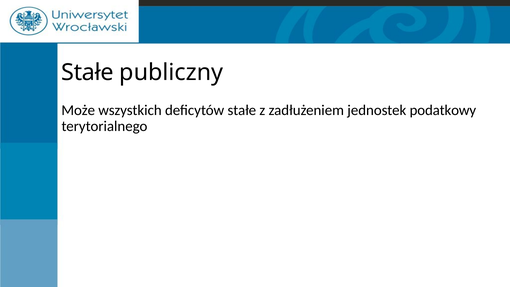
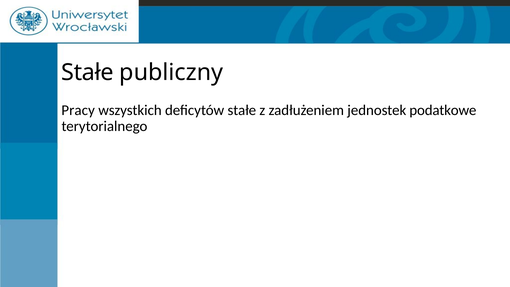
Może: Może -> Pracy
podatkowy: podatkowy -> podatkowe
